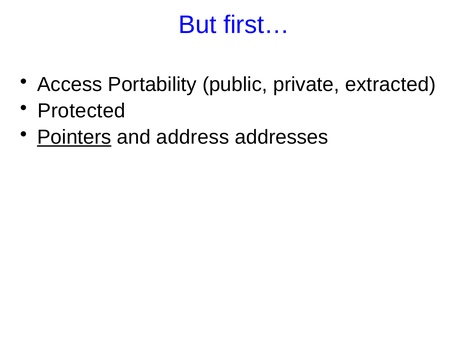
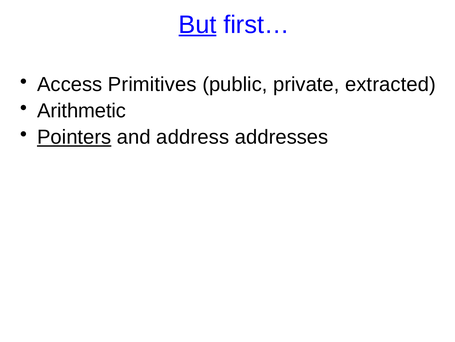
But underline: none -> present
Portability: Portability -> Primitives
Protected: Protected -> Arithmetic
